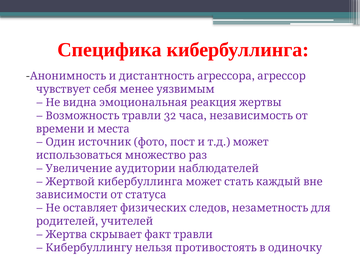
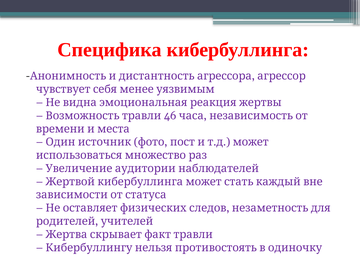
32: 32 -> 46
